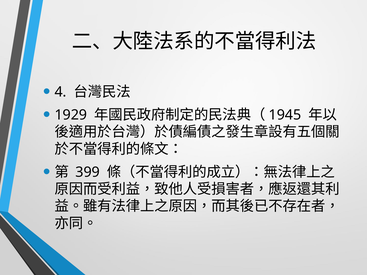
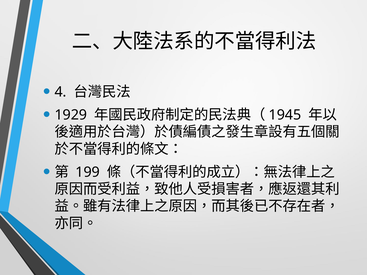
399: 399 -> 199
